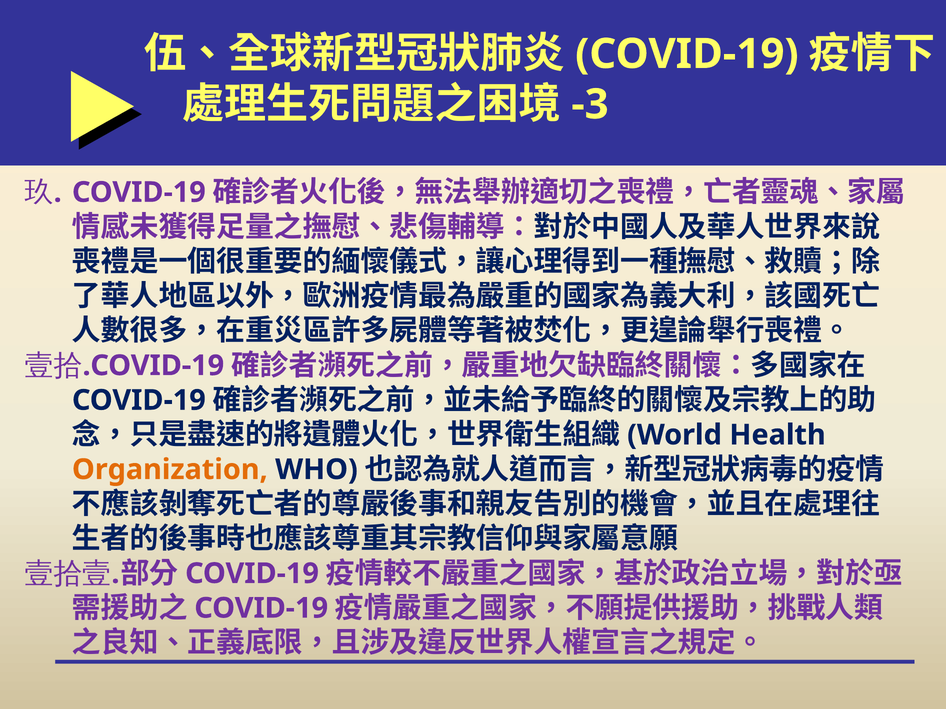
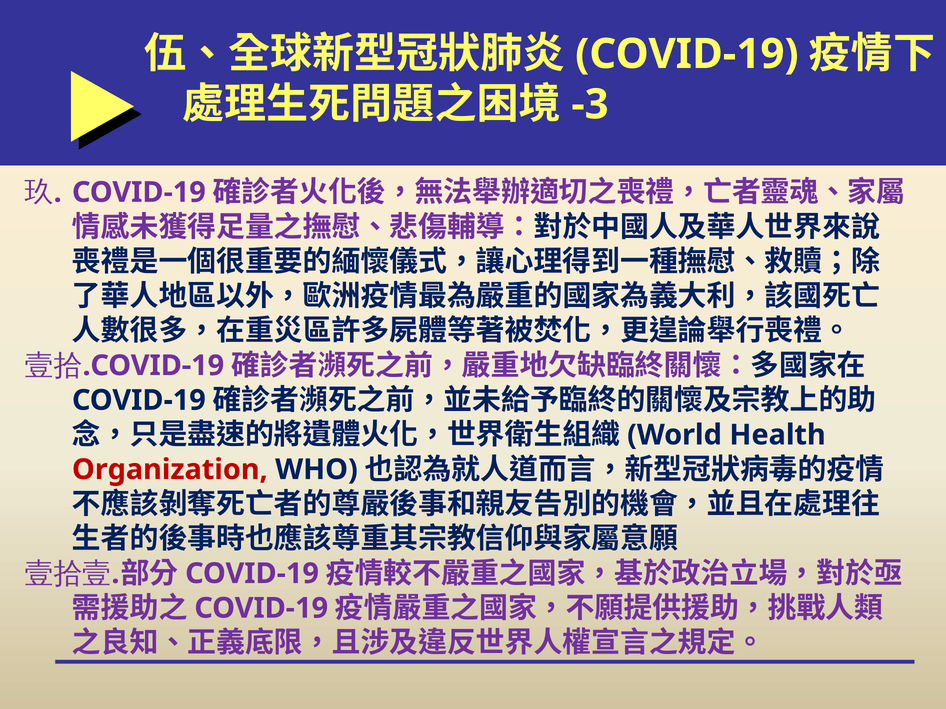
Organization colour: orange -> red
